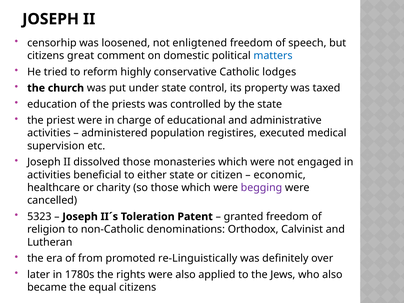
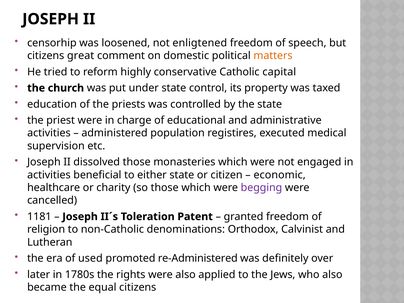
matters colour: blue -> orange
lodges: lodges -> capital
5323: 5323 -> 1181
from: from -> used
re-Linguistically: re-Linguistically -> re-Administered
